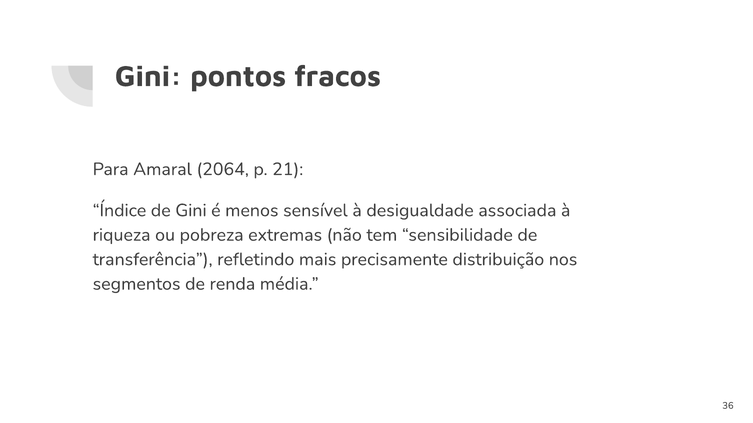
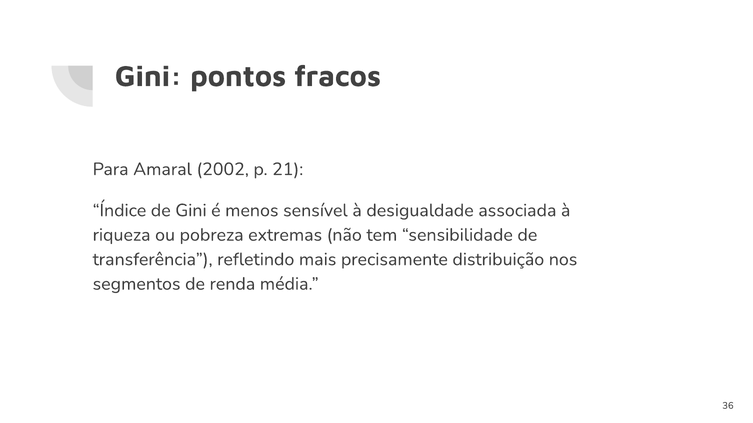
2064: 2064 -> 2002
